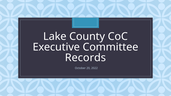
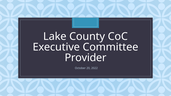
Records: Records -> Provider
